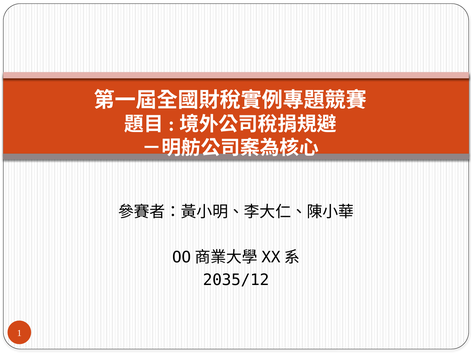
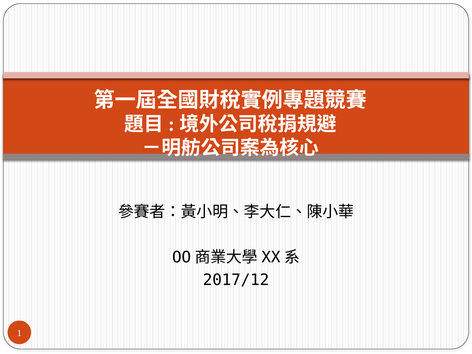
2035/12: 2035/12 -> 2017/12
